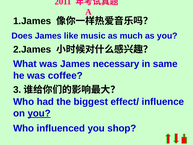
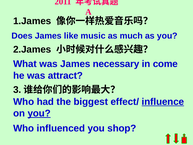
same: same -> come
coffee: coffee -> attract
influence underline: none -> present
